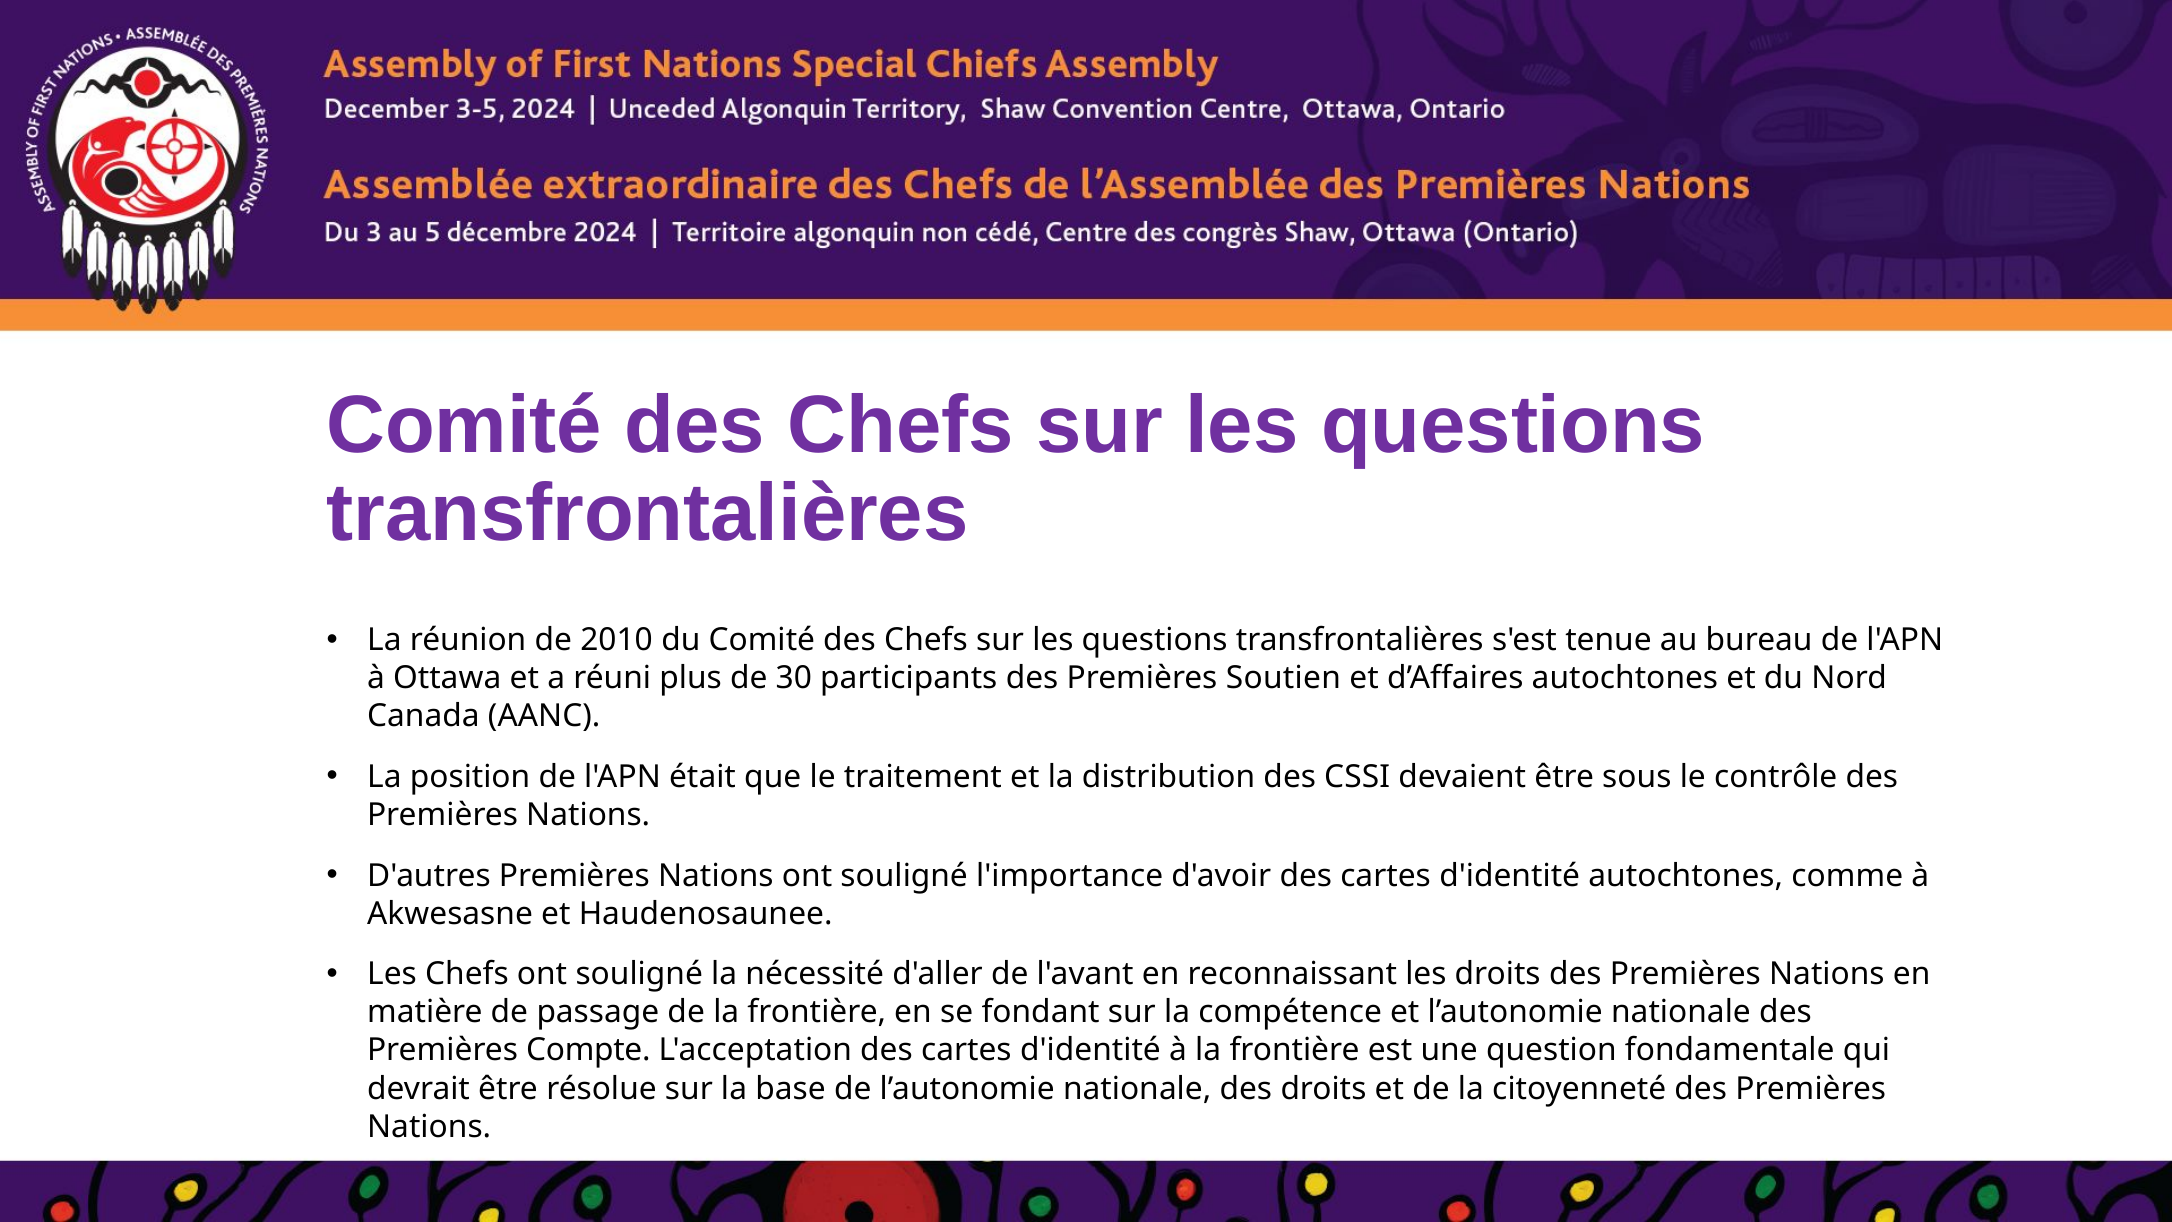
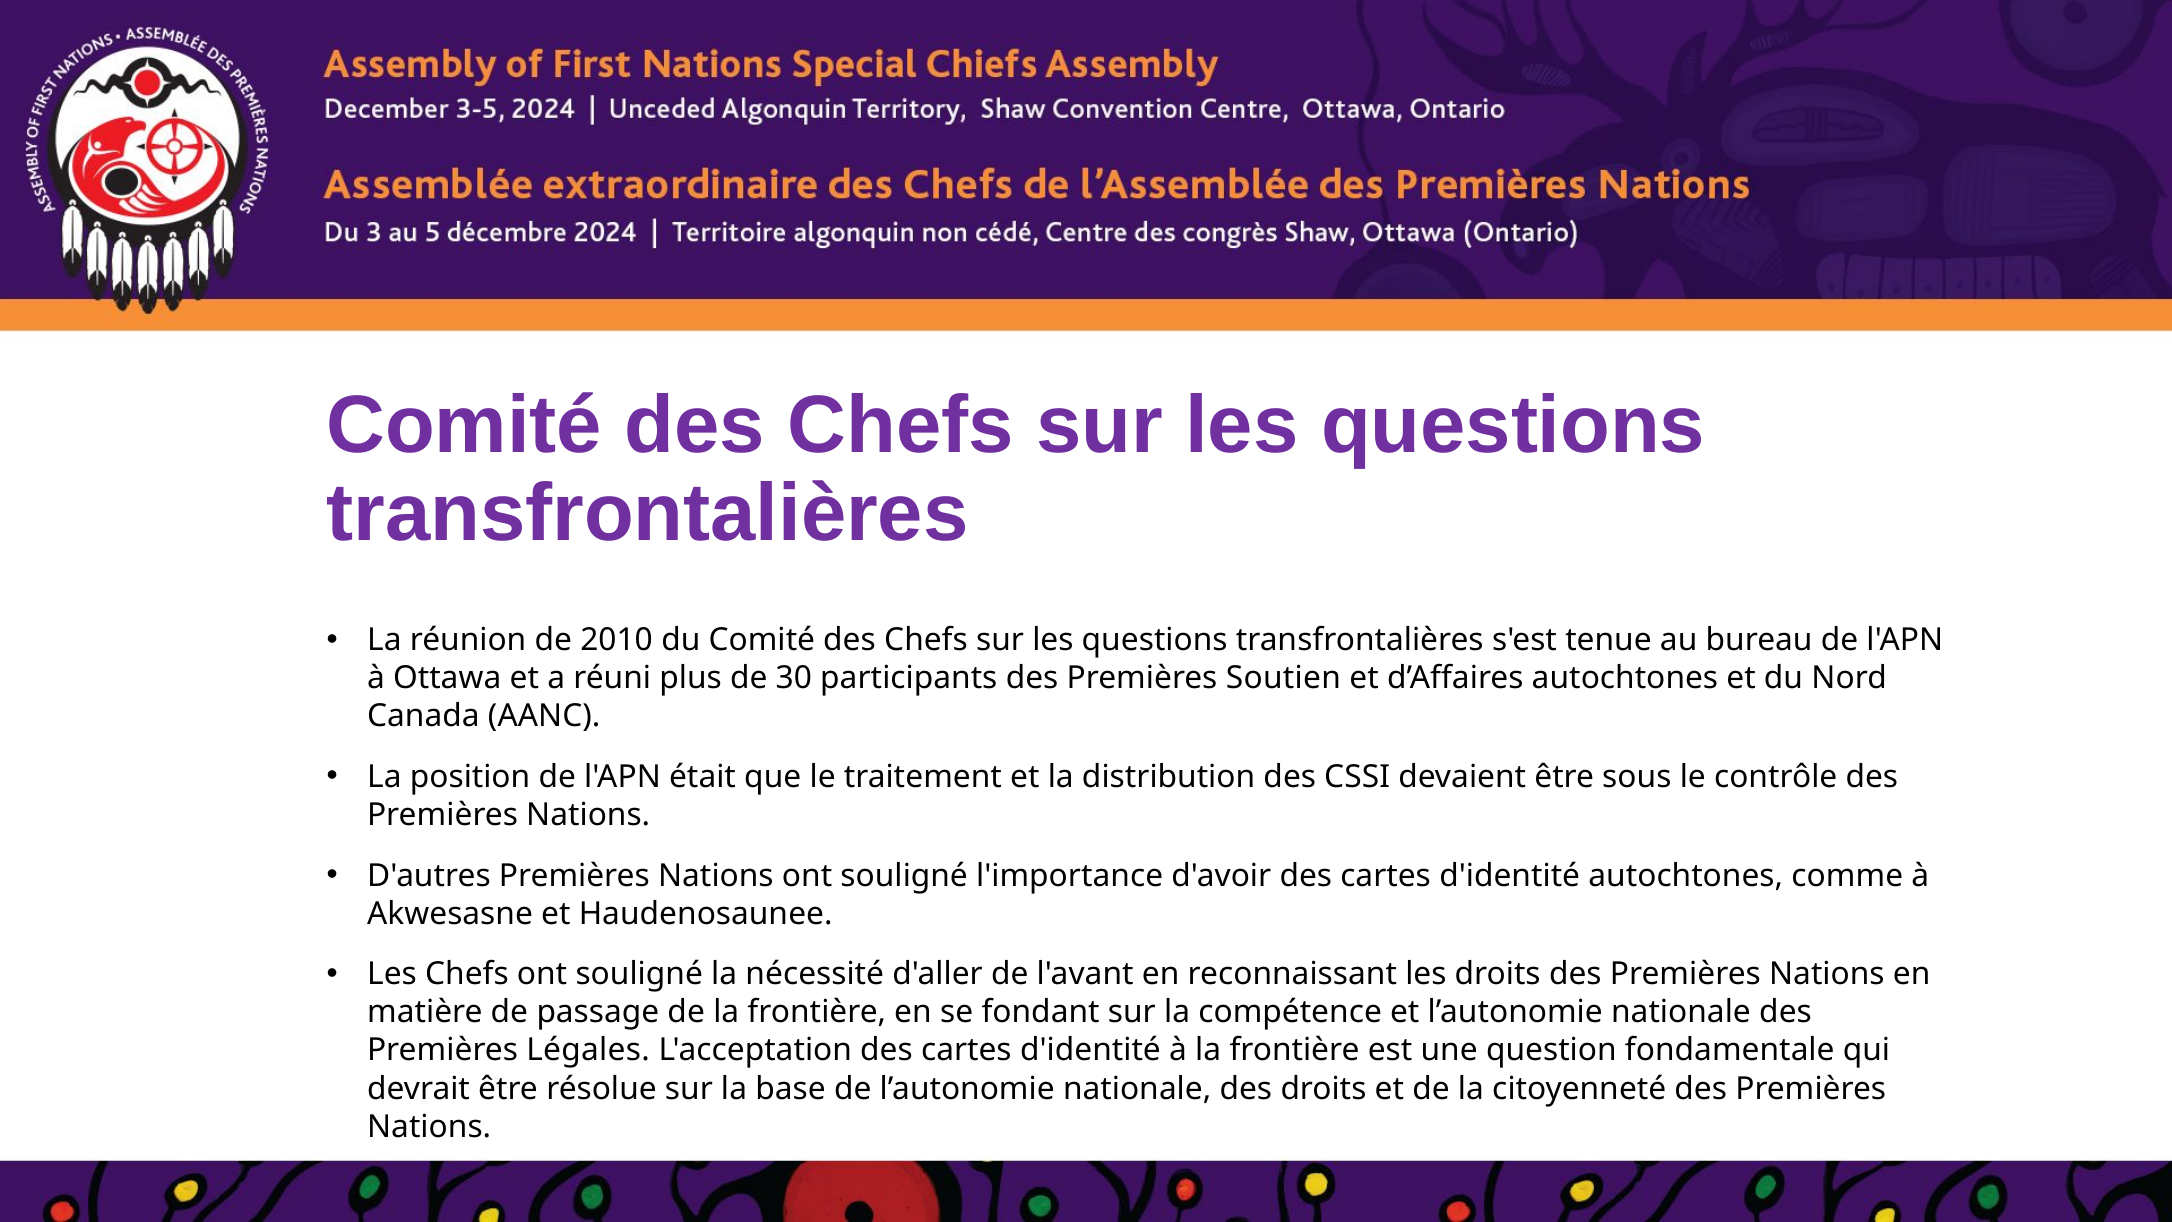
Compte: Compte -> Légales
